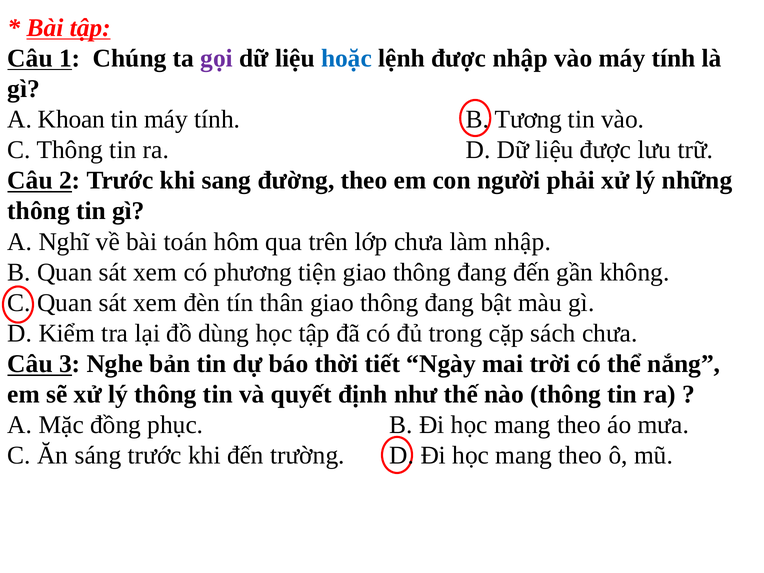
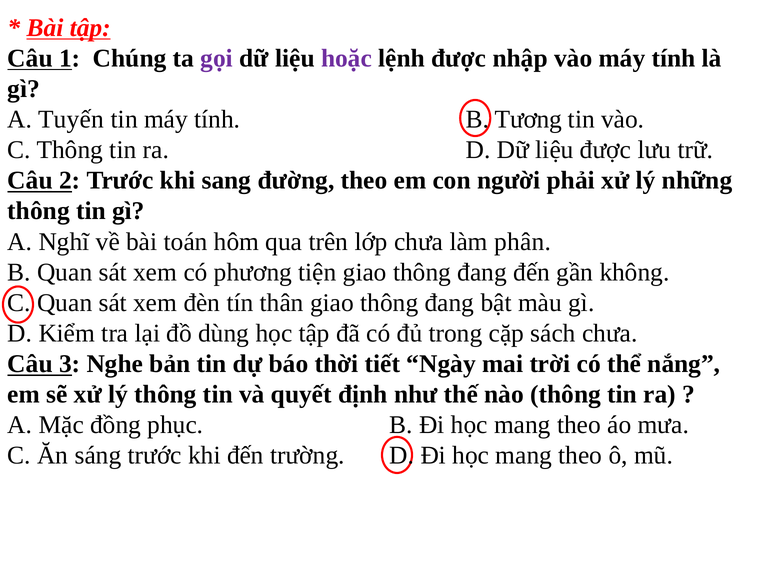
hoặc colour: blue -> purple
Khoan: Khoan -> Tuyến
làm nhập: nhập -> phân
